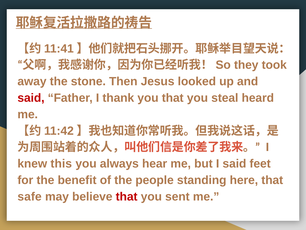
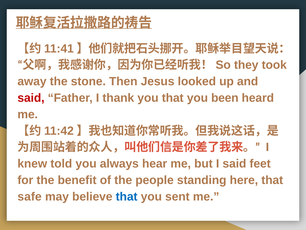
steal: steal -> been
this: this -> told
that at (127, 196) colour: red -> blue
